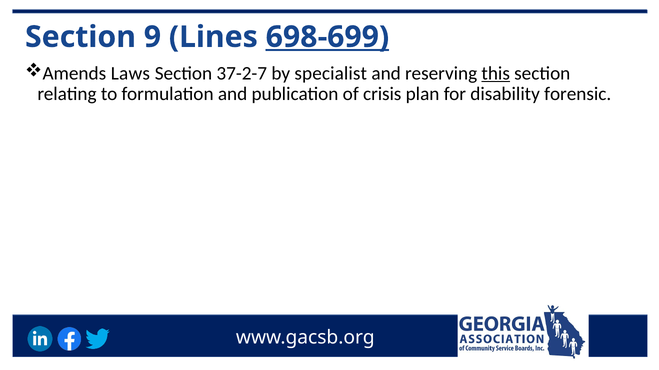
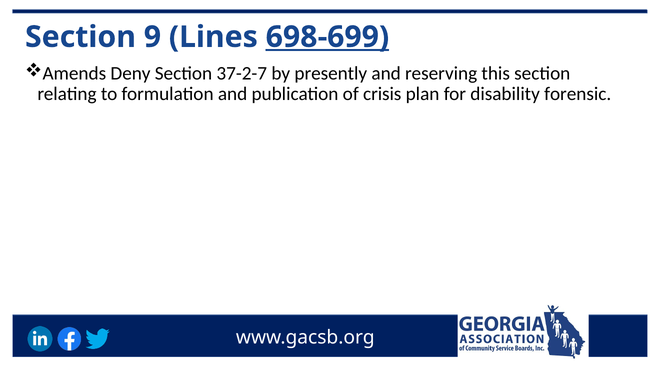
Laws: Laws -> Deny
specialist: specialist -> presently
this underline: present -> none
